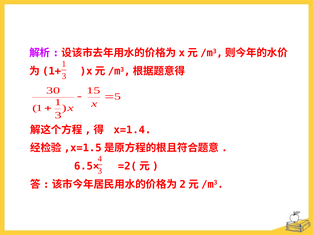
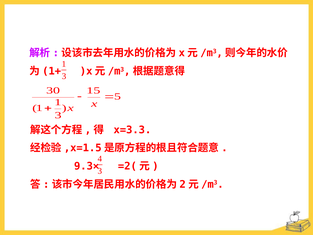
x=1.4: x=1.4 -> x=3.3
6.5×: 6.5× -> 9.3×
